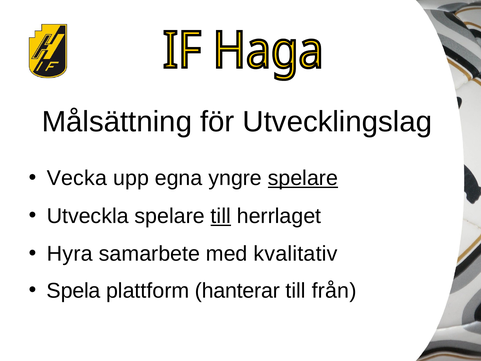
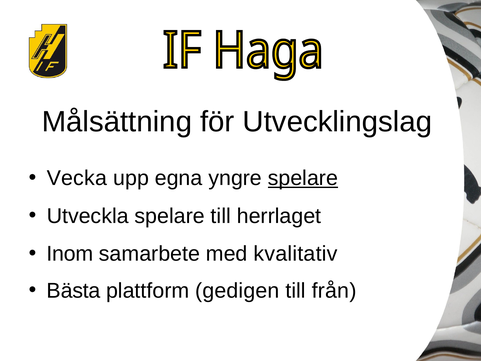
till at (221, 216) underline: present -> none
Hyra: Hyra -> Inom
Spela: Spela -> Bästa
hanterar: hanterar -> gedigen
